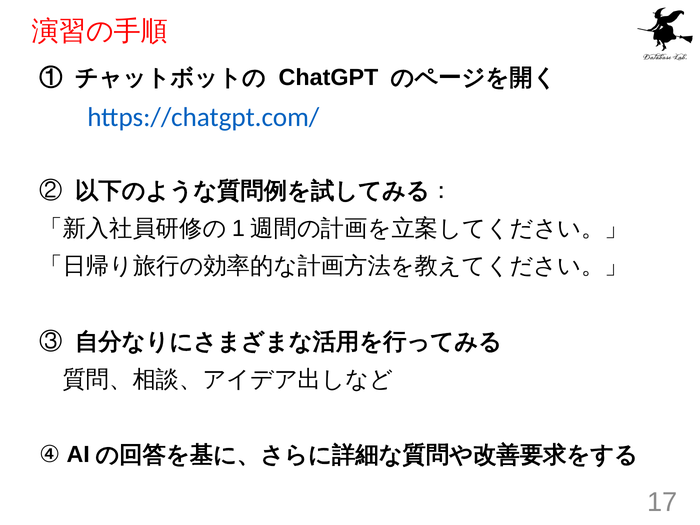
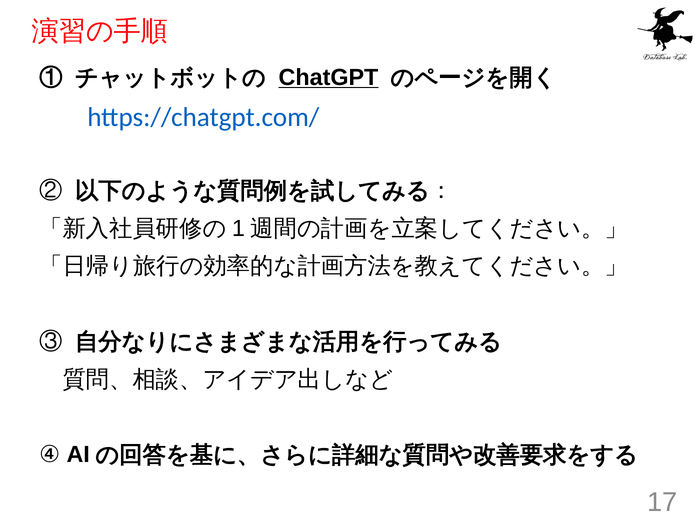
ChatGPT underline: none -> present
